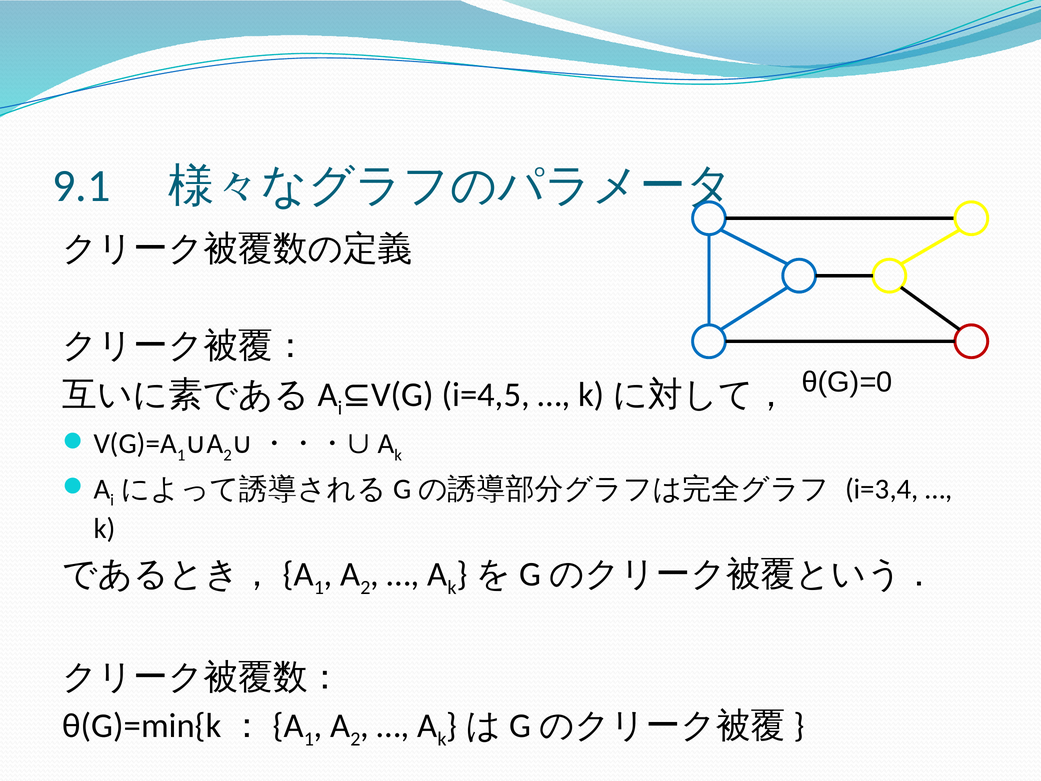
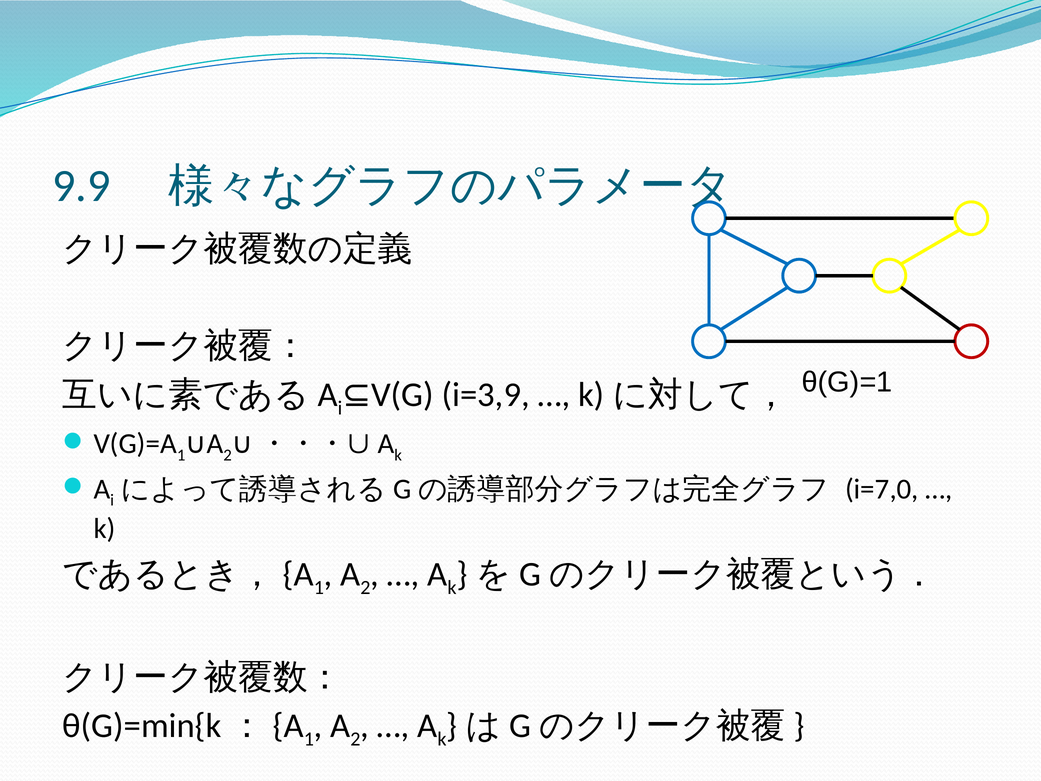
9.1: 9.1 -> 9.9
θ(G)=0: θ(G)=0 -> θ(G)=1
i=4,5: i=4,5 -> i=3,9
i=3,4: i=3,4 -> i=7,0
